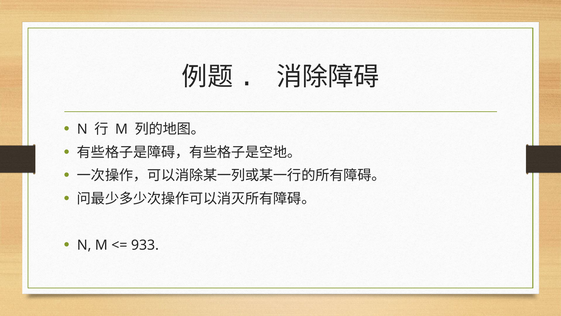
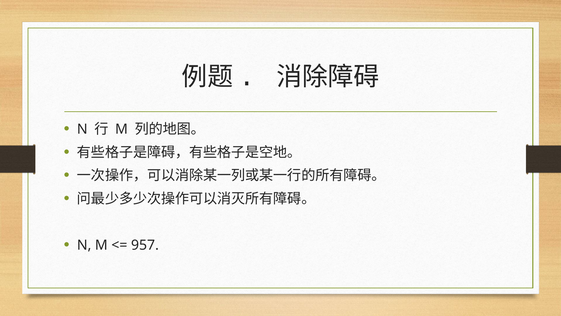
933: 933 -> 957
